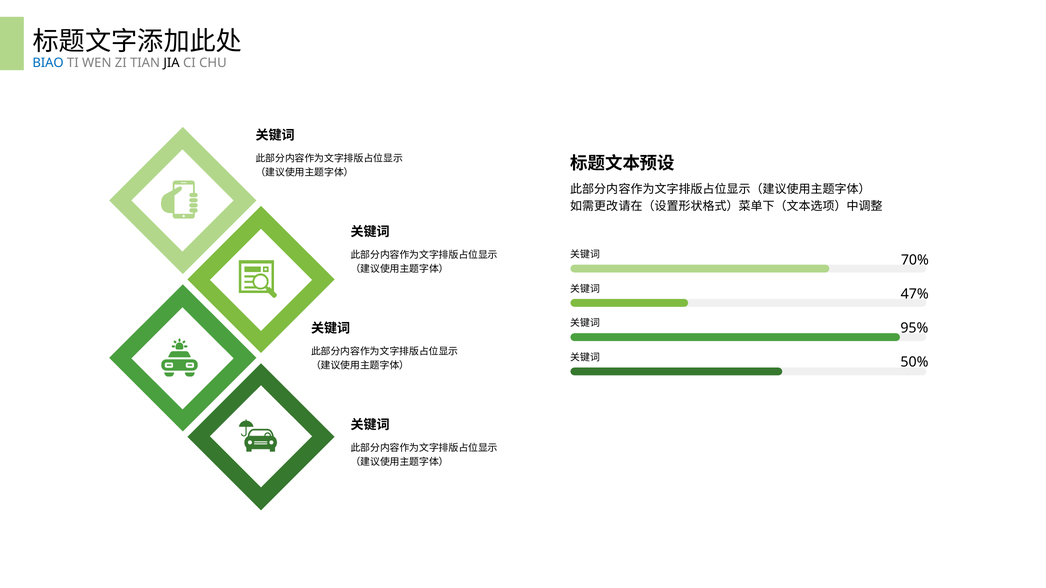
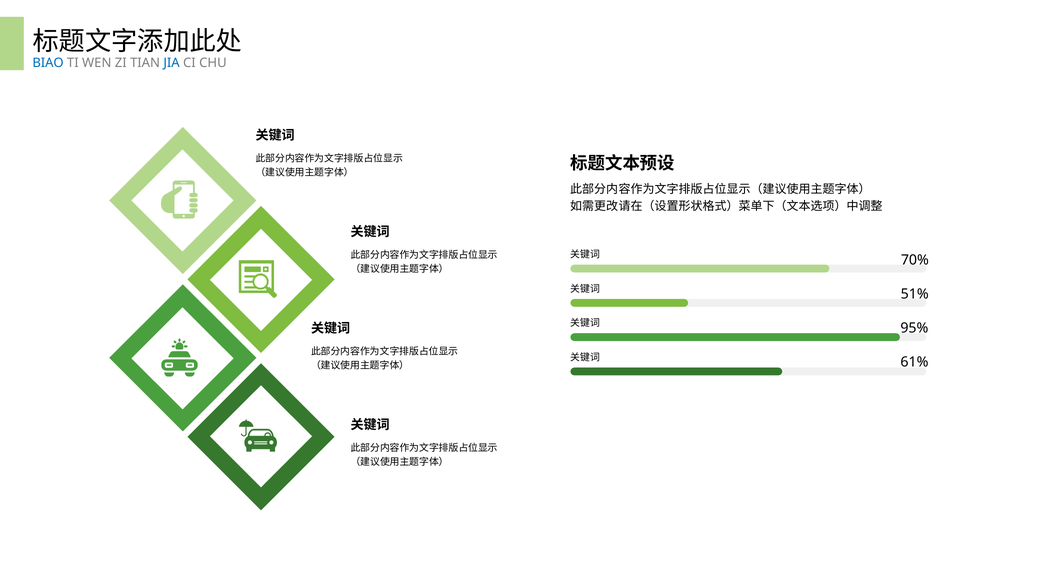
JIA colour: black -> blue
47%: 47% -> 51%
50%: 50% -> 61%
